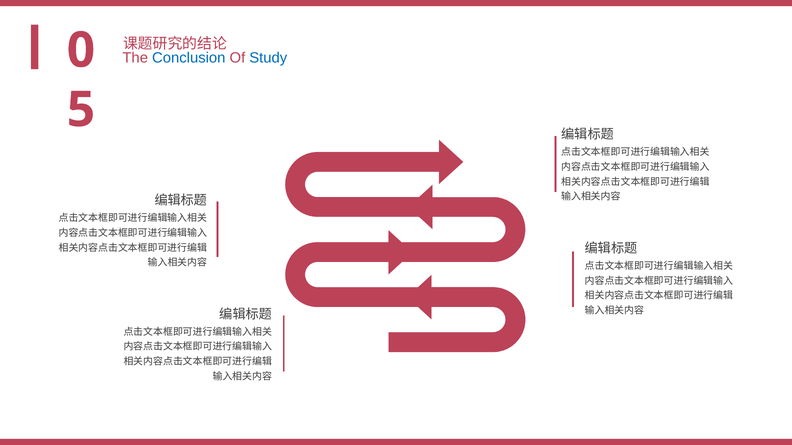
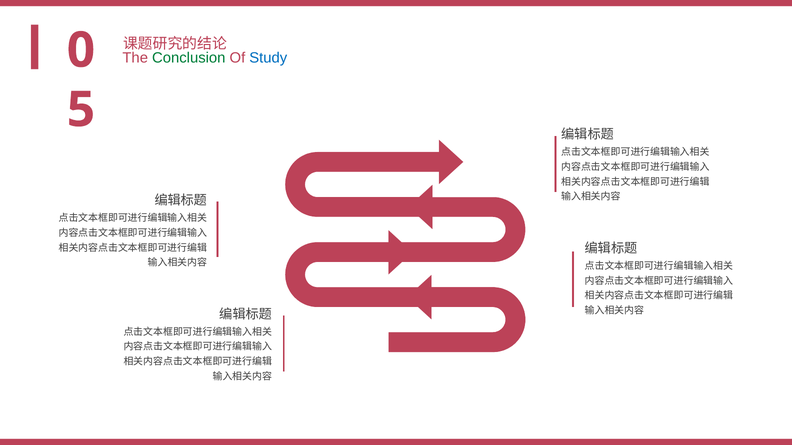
Conclusion colour: blue -> green
